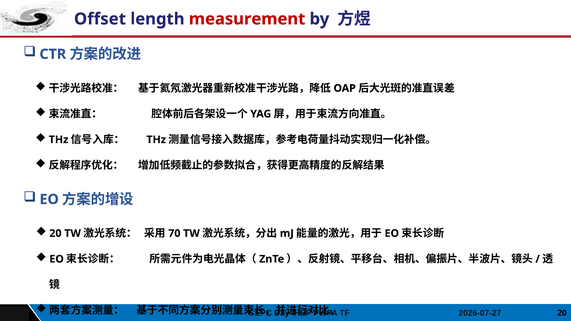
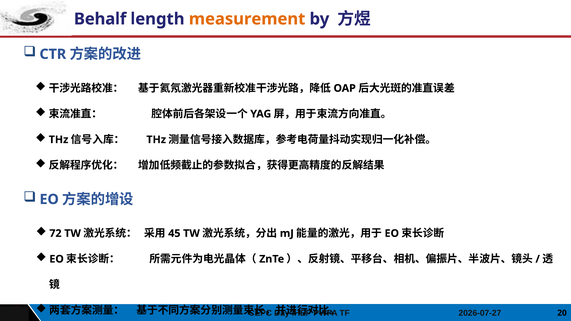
Offset: Offset -> Behalf
measurement colour: red -> orange
20 at (55, 234): 20 -> 72
70: 70 -> 45
